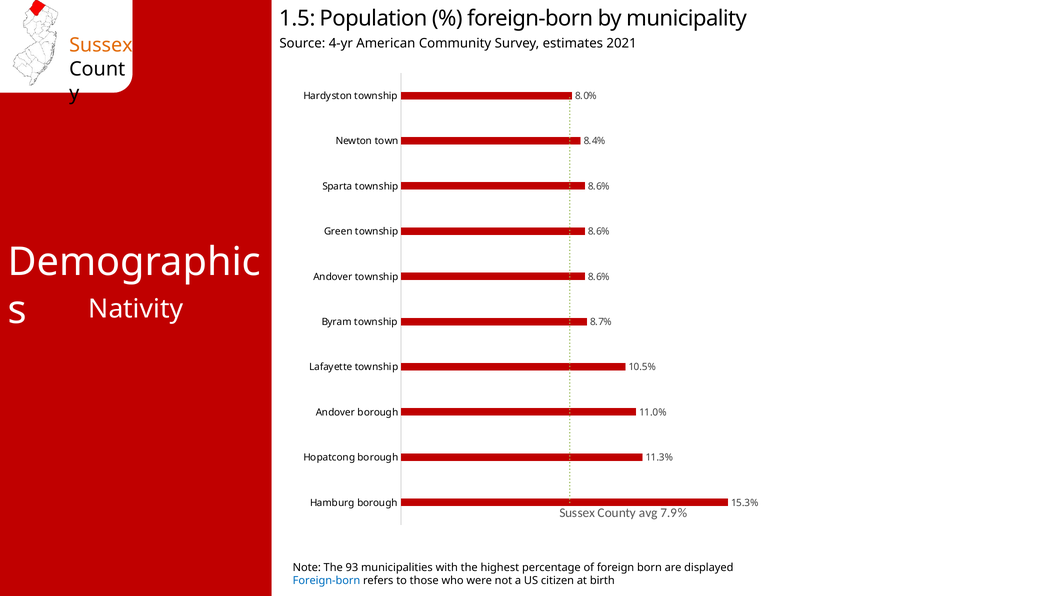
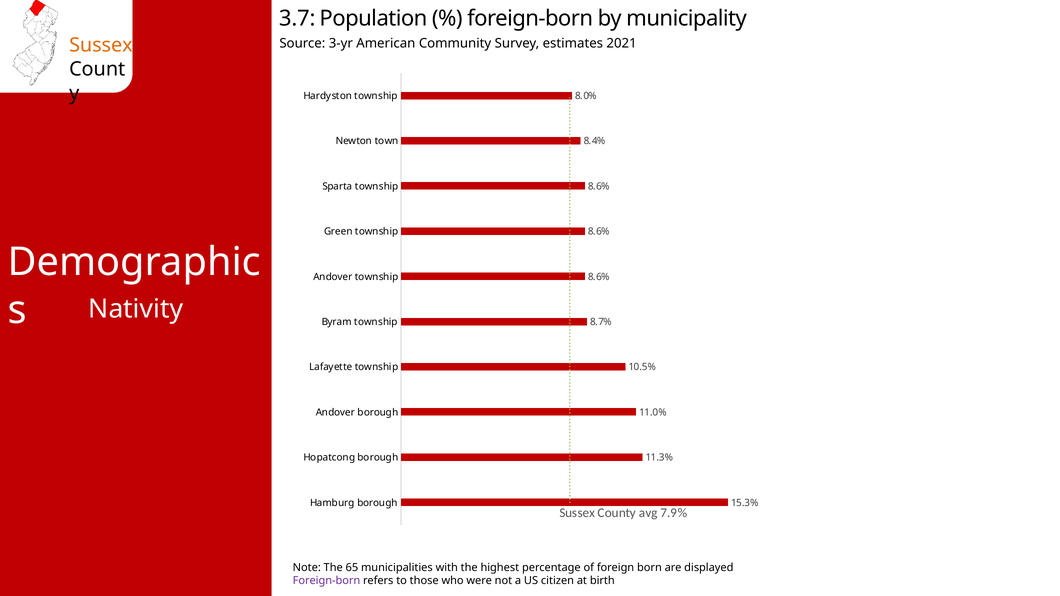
1.5: 1.5 -> 3.7
4-yr: 4-yr -> 3-yr
93: 93 -> 65
Foreign-born at (326, 581) colour: blue -> purple
